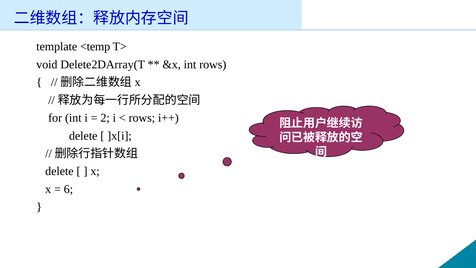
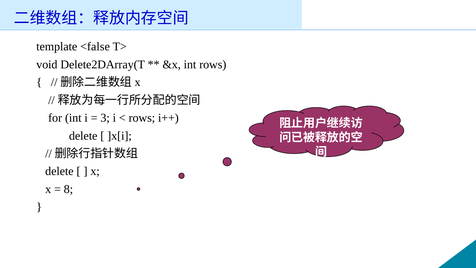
<temp: <temp -> <false
2: 2 -> 3
6: 6 -> 8
